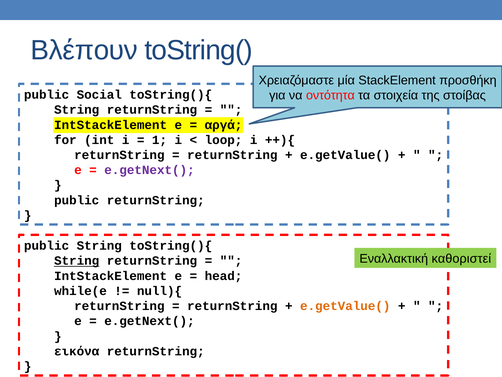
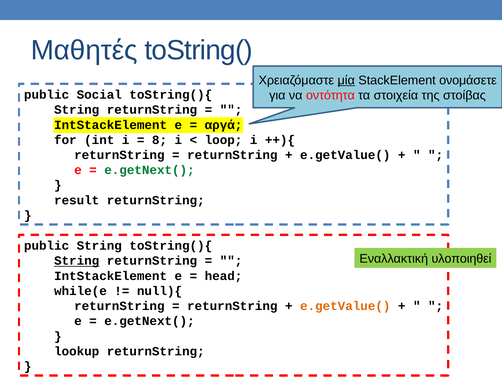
Βλέπουν: Βλέπουν -> Μαθητές
μία underline: none -> present
προσθήκη: προσθήκη -> ονομάσετε
1: 1 -> 8
e.getNext( at (149, 170) colour: purple -> green
public at (77, 200): public -> result
καθοριστεί: καθοριστεί -> υλοποιηθεί
εικόνα: εικόνα -> lookup
